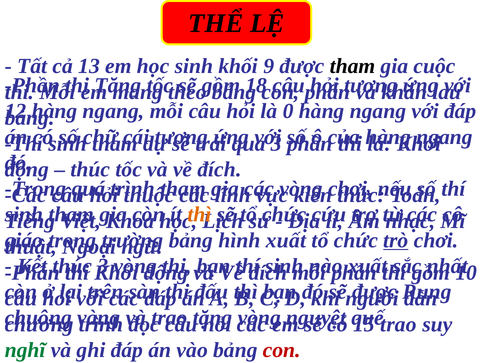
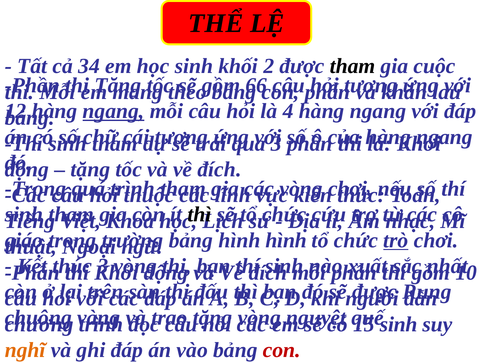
13: 13 -> 34
9: 9 -> 2
18: 18 -> 66
ngang at (113, 111) underline: none -> present
0: 0 -> 4
thúc at (90, 170): thúc -> tặng
thì at (199, 215) colour: orange -> black
hình xuất: xuất -> hình
trao at (398, 325): trao -> sinh
nghĩ colour: green -> orange
